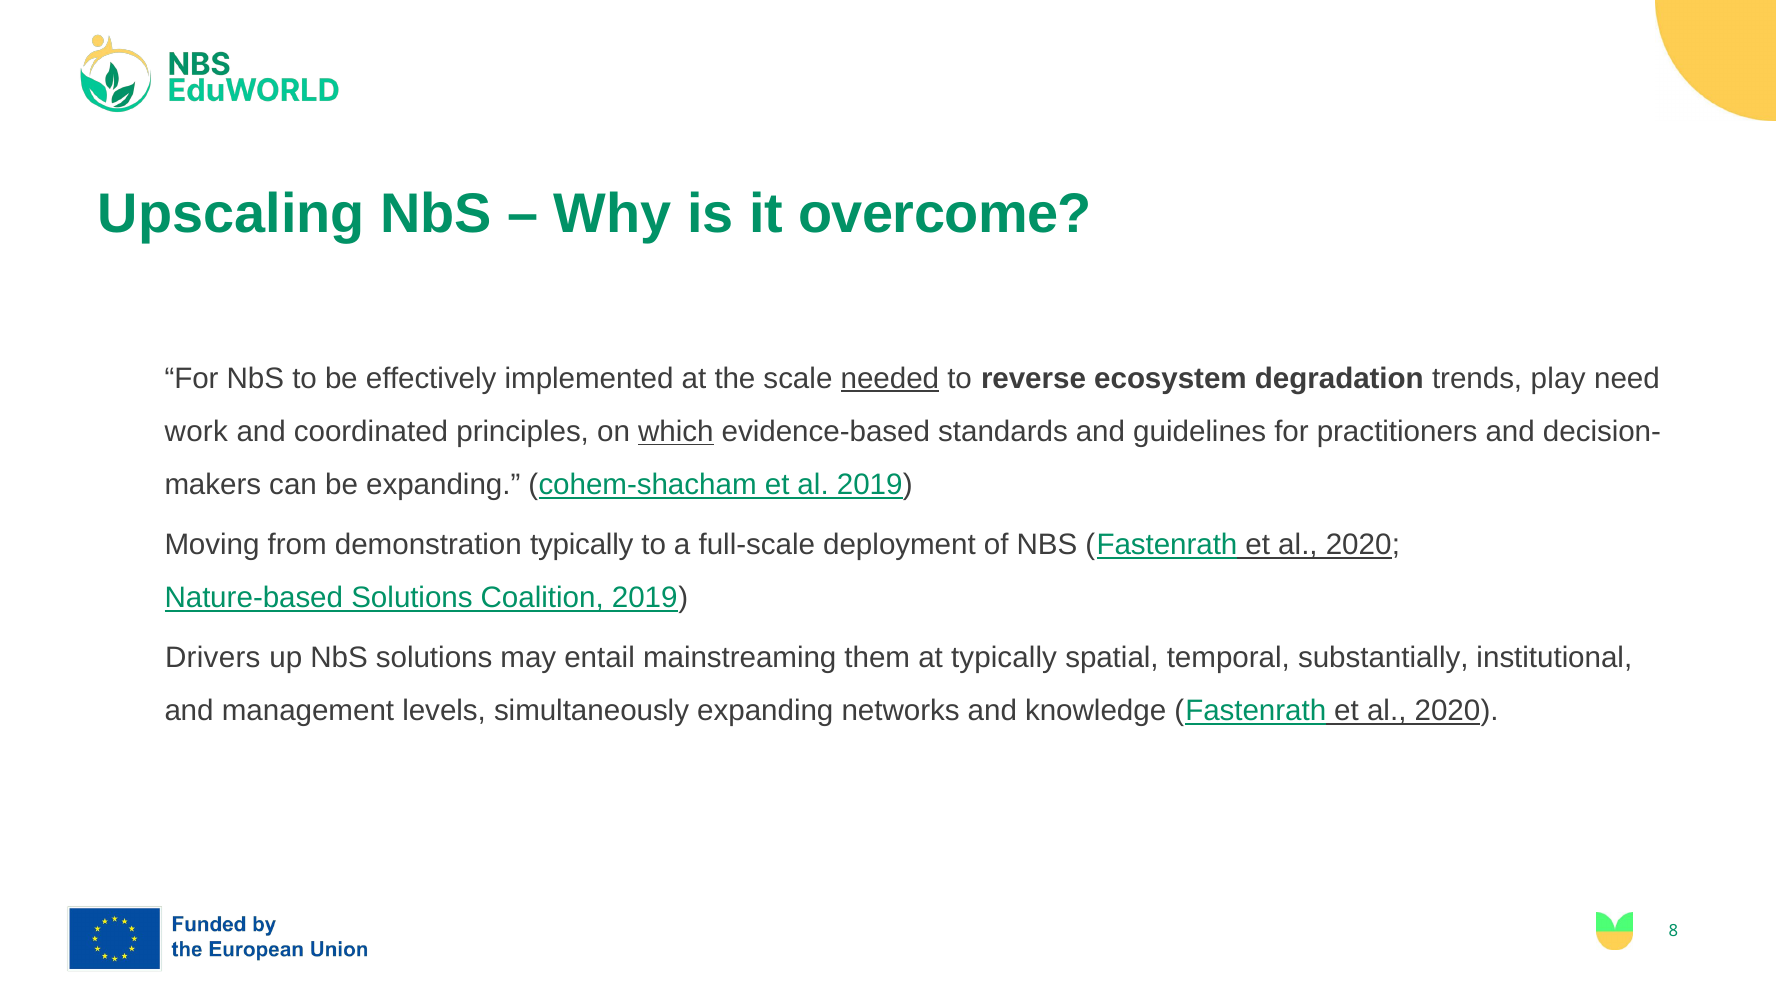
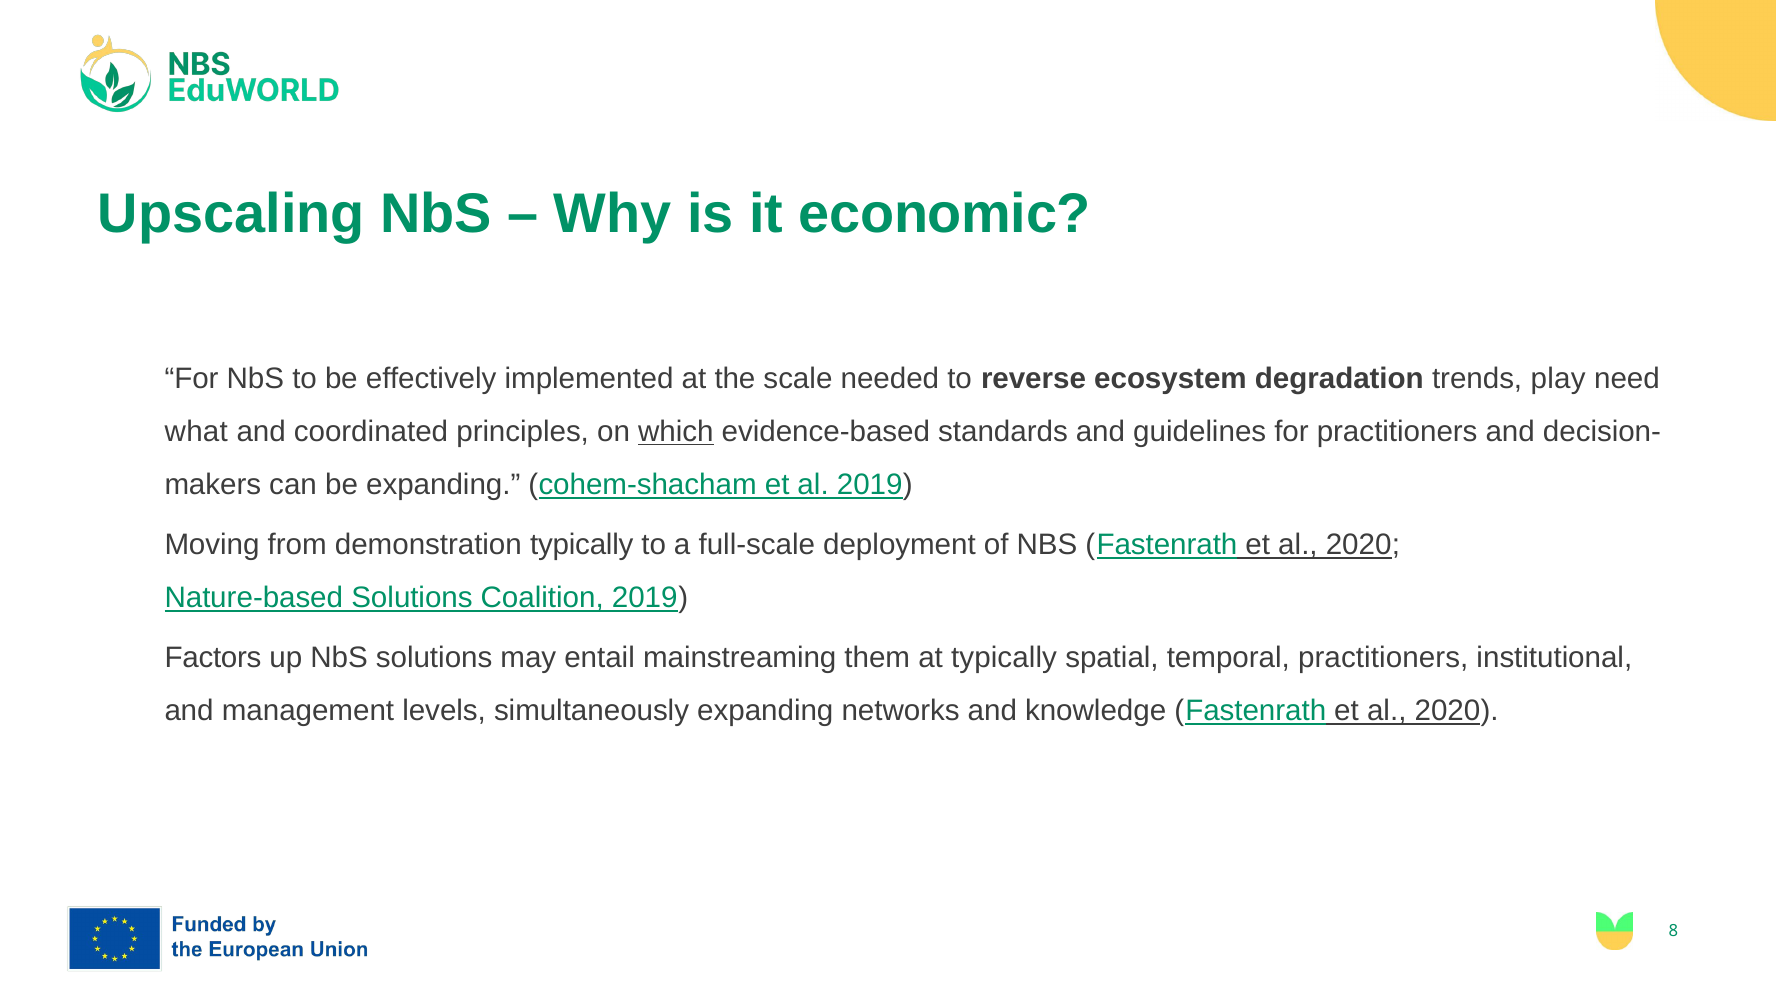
overcome: overcome -> economic
needed underline: present -> none
work: work -> what
Drivers: Drivers -> Factors
temporal substantially: substantially -> practitioners
